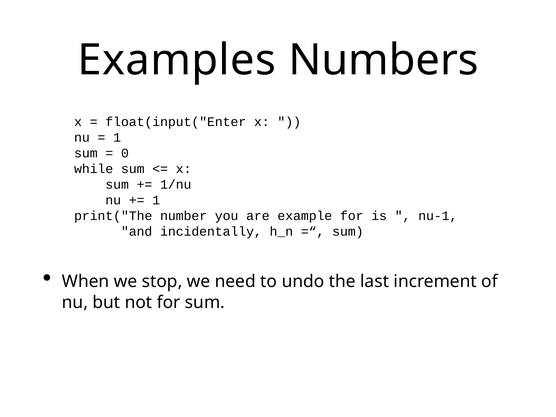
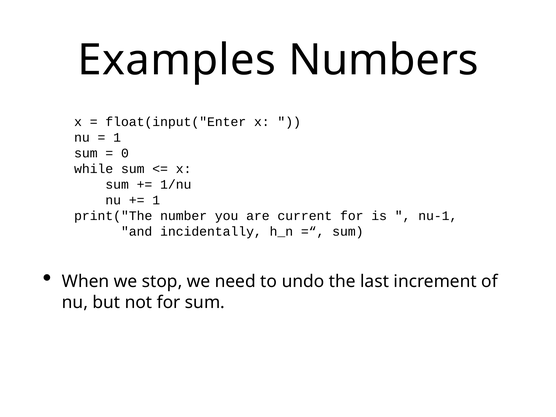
example: example -> current
